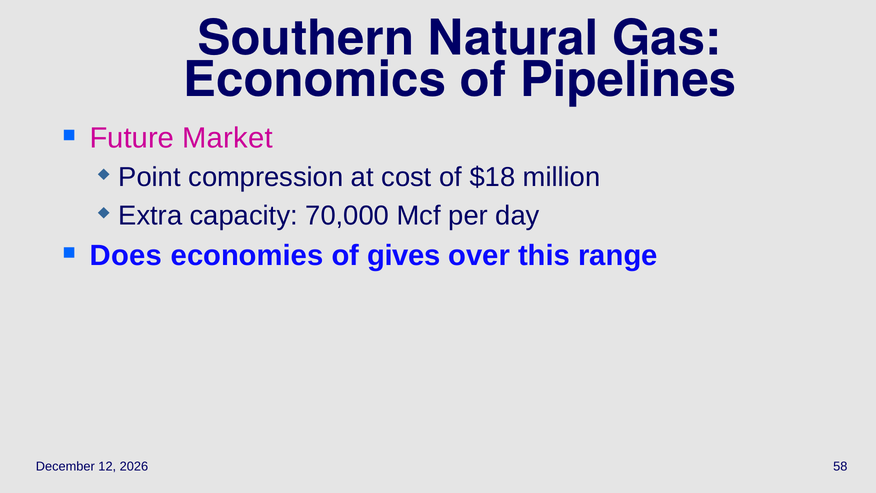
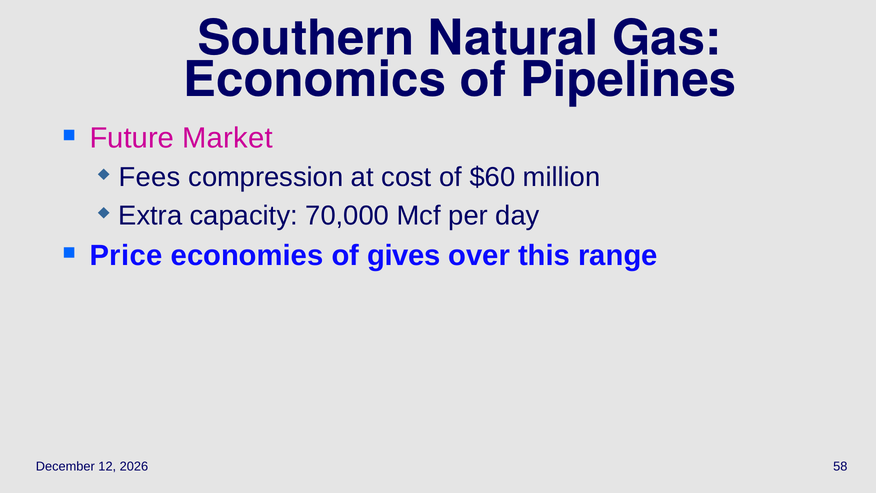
Point: Point -> Fees
$18: $18 -> $60
Does: Does -> Price
